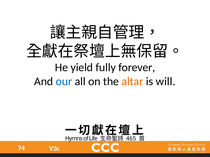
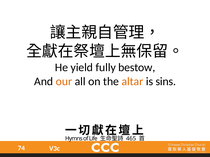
forever: forever -> bestow
our colour: blue -> orange
will: will -> sins
